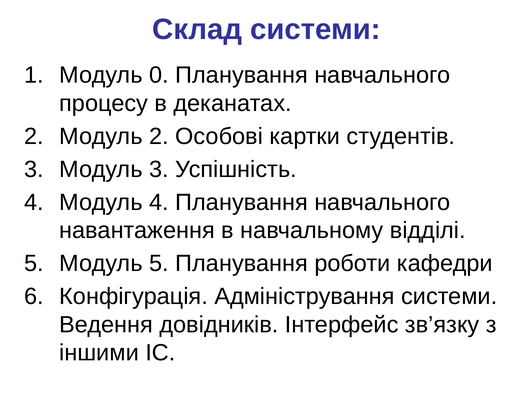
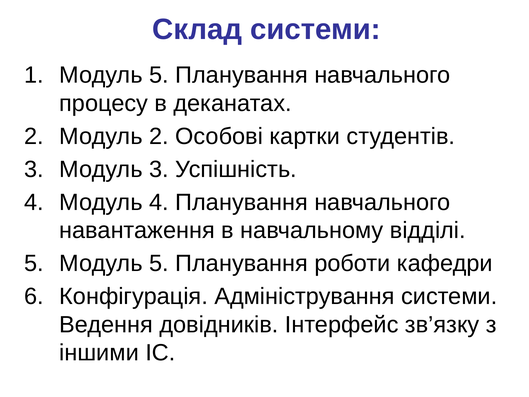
1 Модуль 0: 0 -> 5
